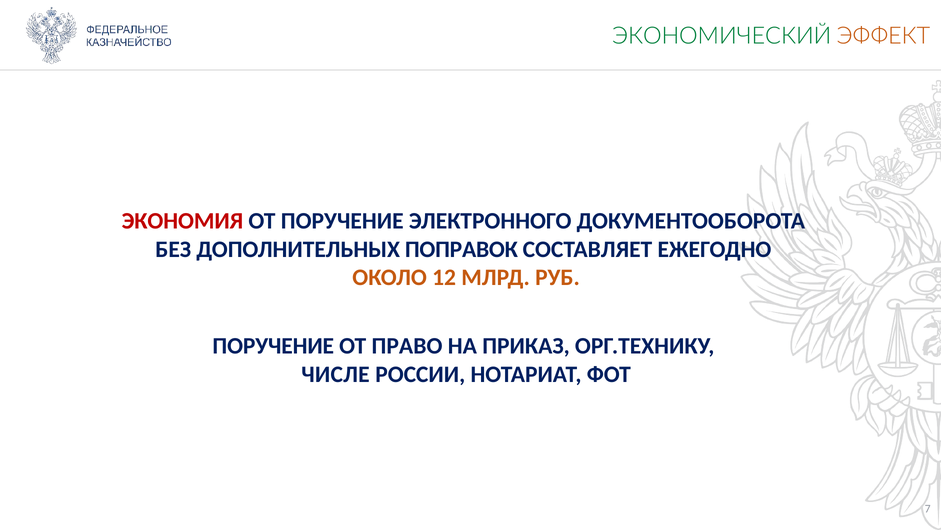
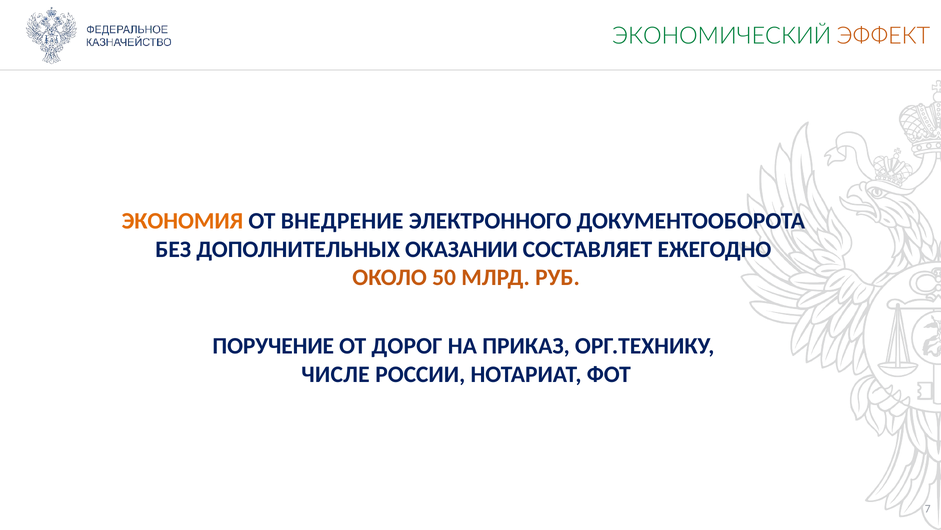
ЭКОНОМИЯ colour: red -> orange
ОТ ПОРУЧЕНИЕ: ПОРУЧЕНИЕ -> ВНЕДРЕНИЕ
ПОПРАВОК: ПОПРАВОК -> ОКАЗАНИИ
12: 12 -> 50
ПРАВО: ПРАВО -> ДОРОГ
